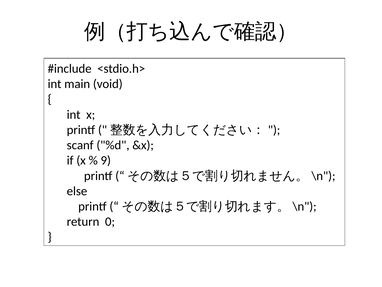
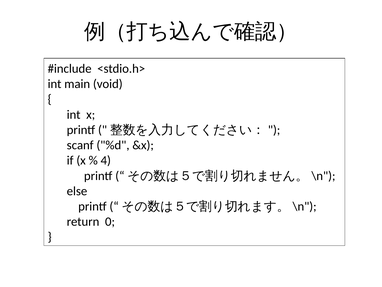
9: 9 -> 4
